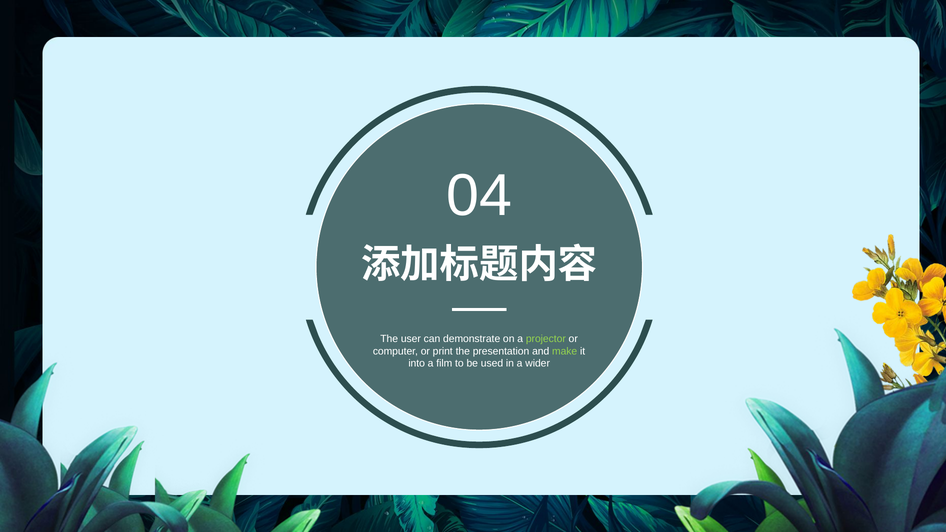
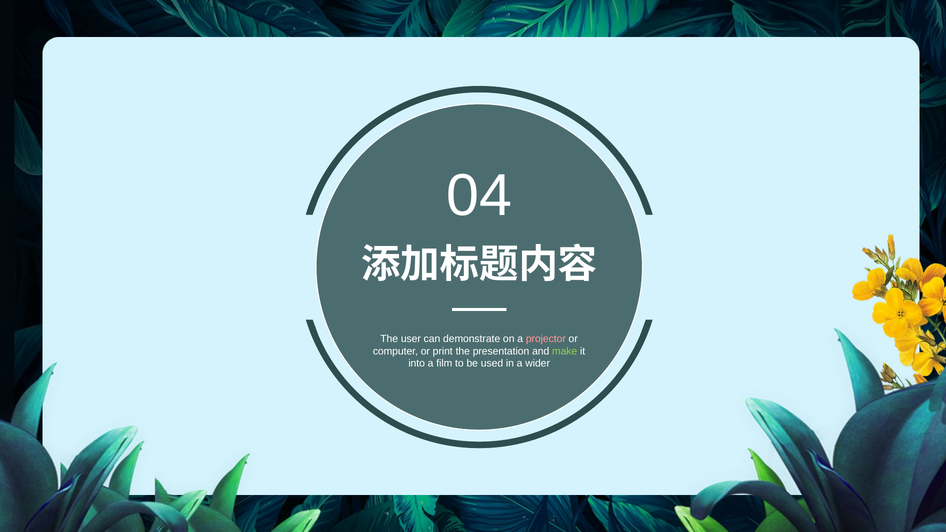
projector colour: light green -> pink
